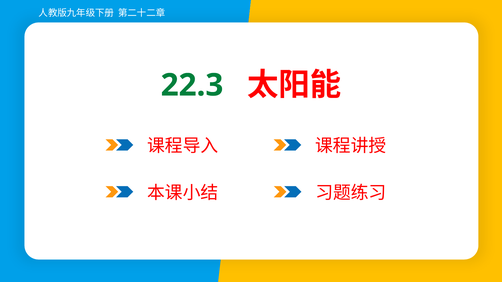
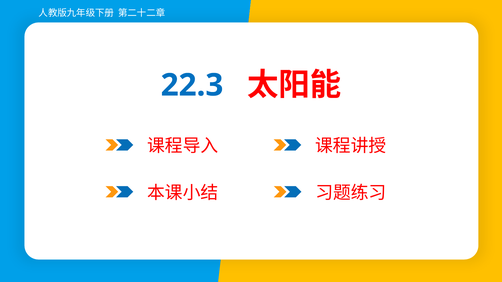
22.3 colour: green -> blue
